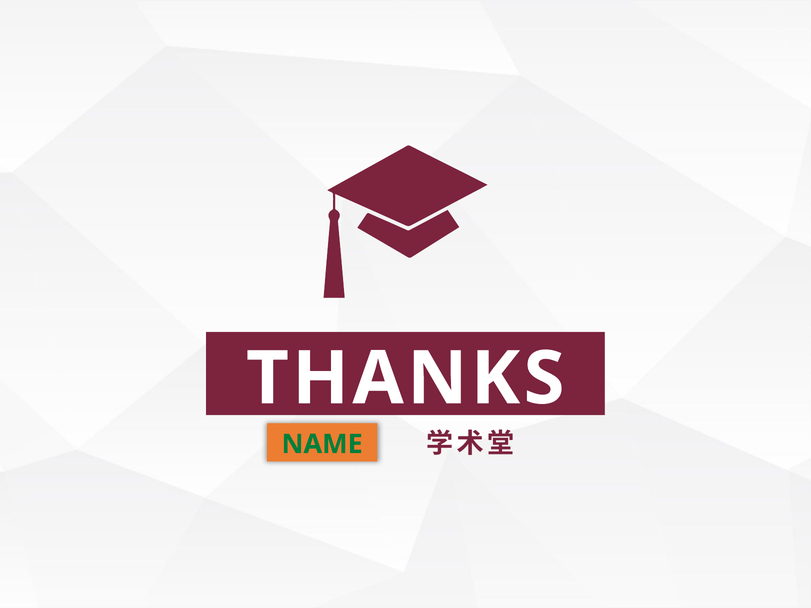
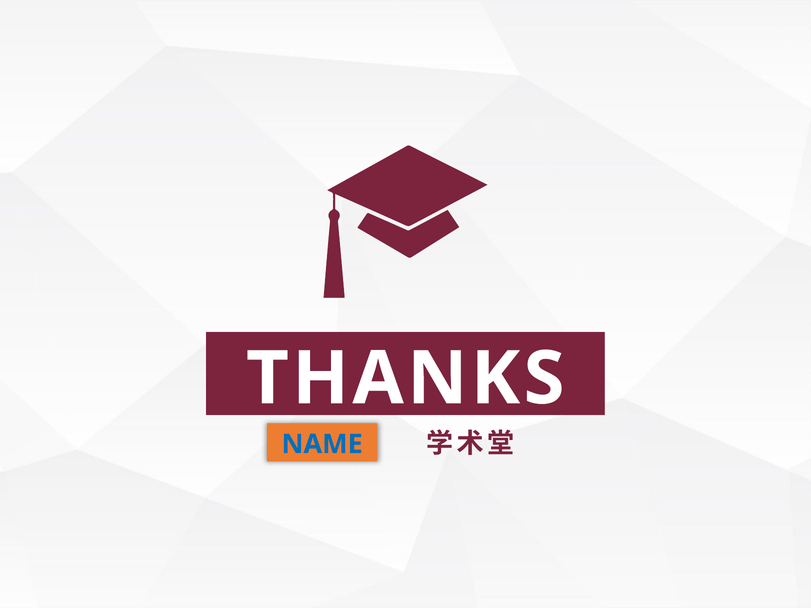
NAME colour: green -> blue
